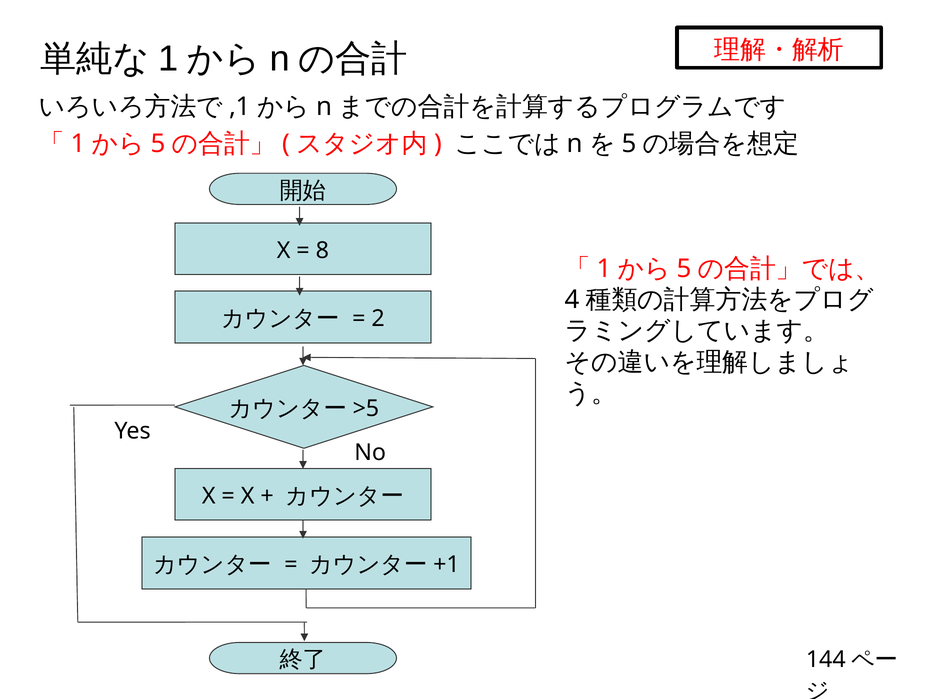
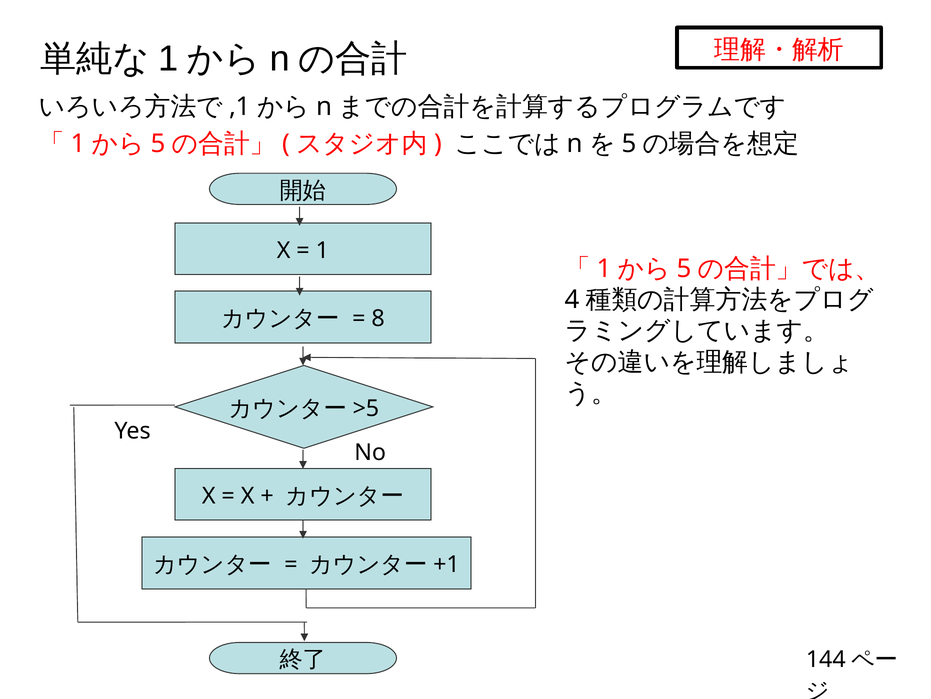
8 at (322, 250): 8 -> 1
2: 2 -> 8
